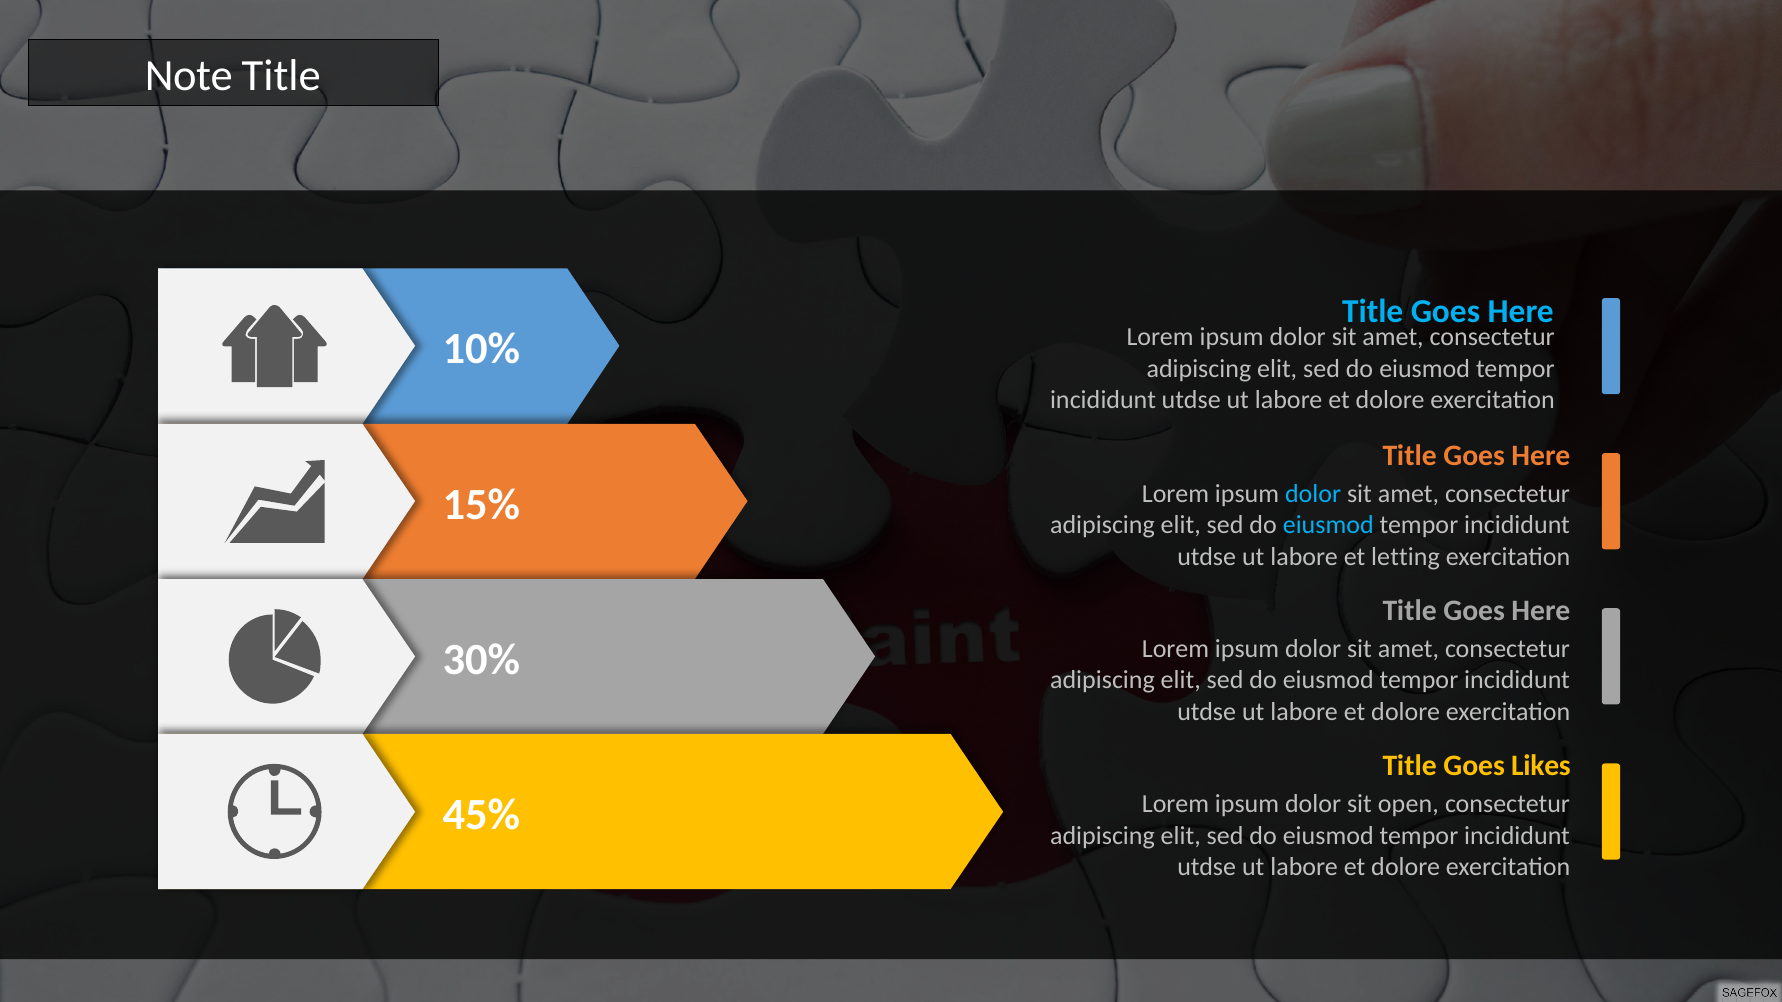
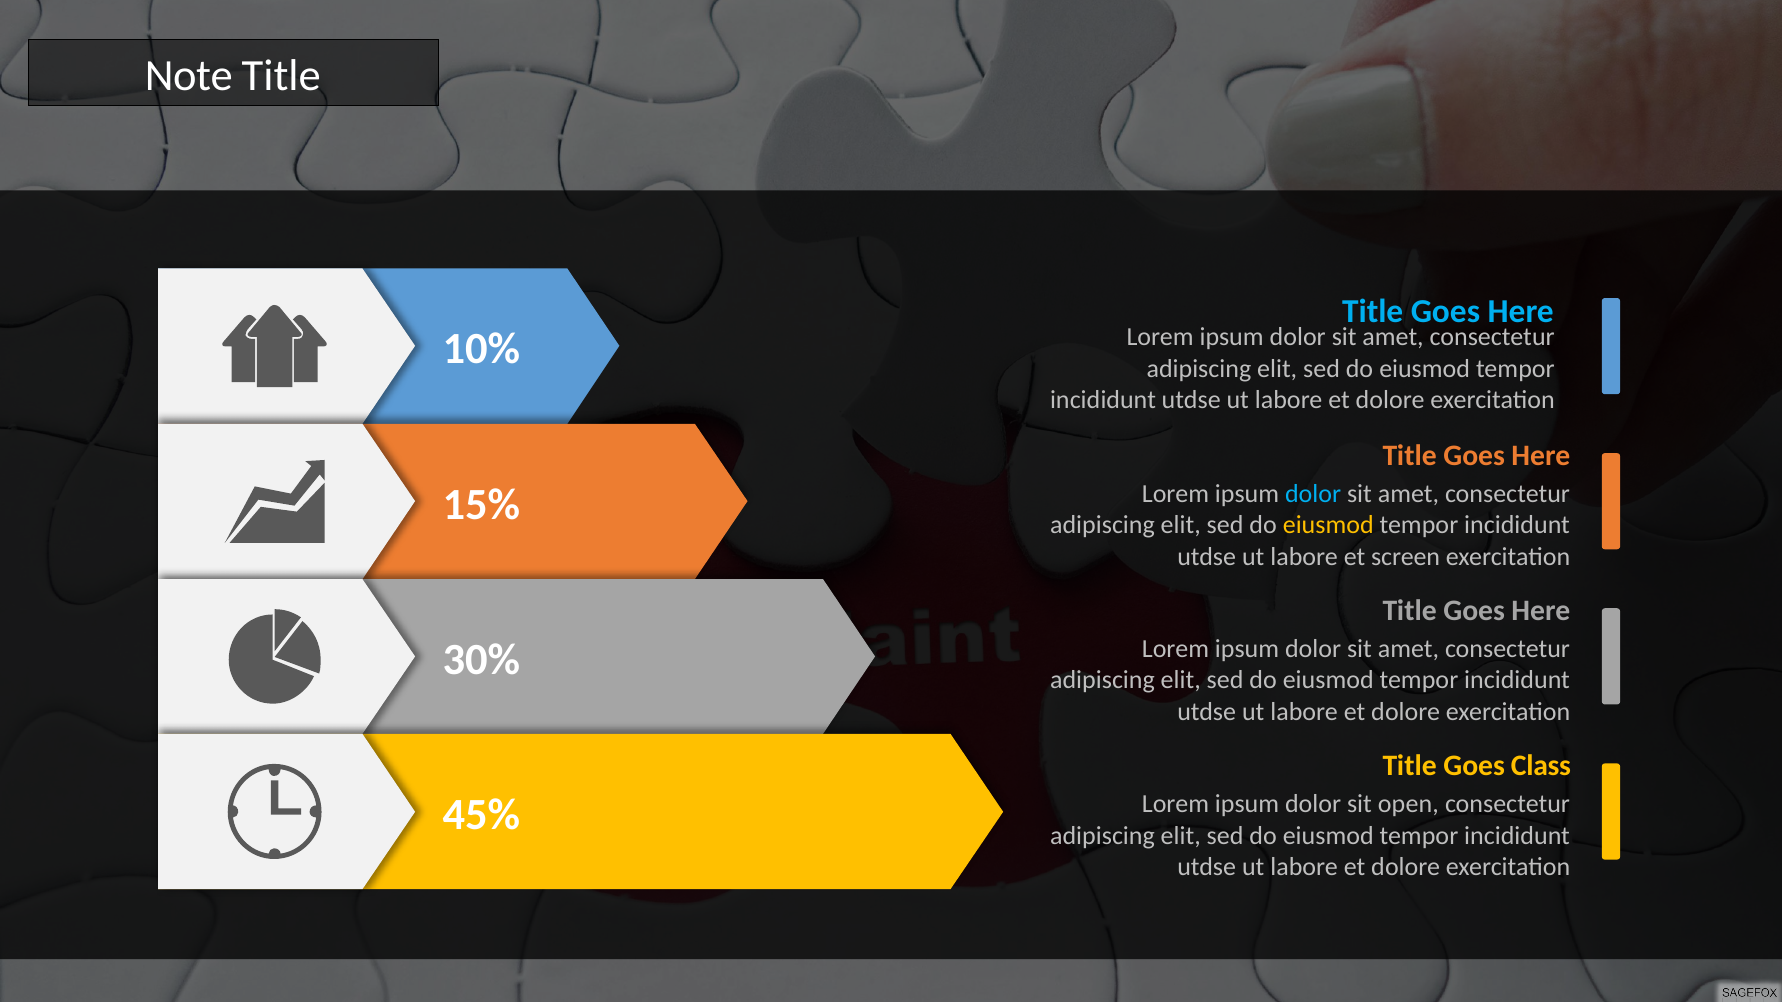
eiusmod at (1328, 525) colour: light blue -> yellow
letting: letting -> screen
Likes: Likes -> Class
